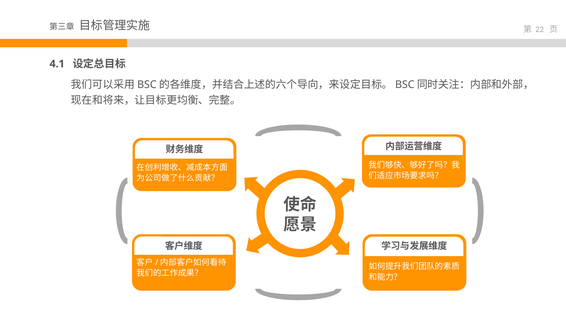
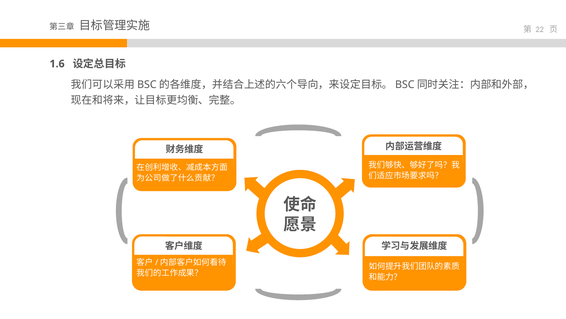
4.1: 4.1 -> 1.6
